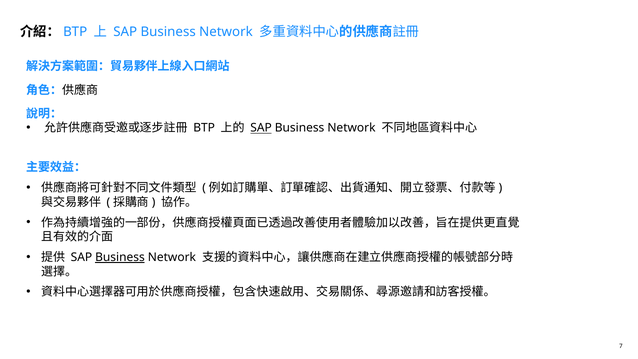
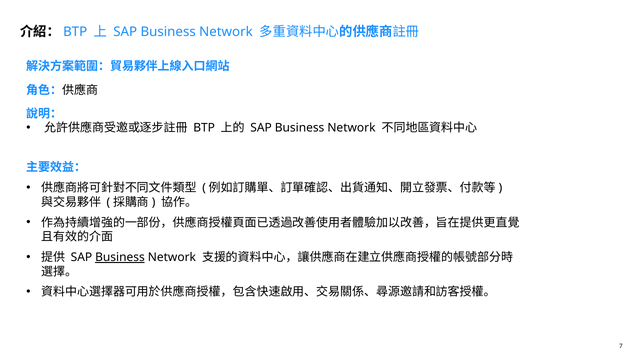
SAP at (261, 128) underline: present -> none
